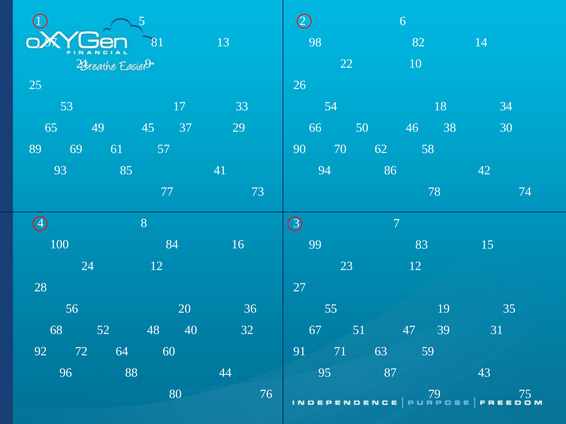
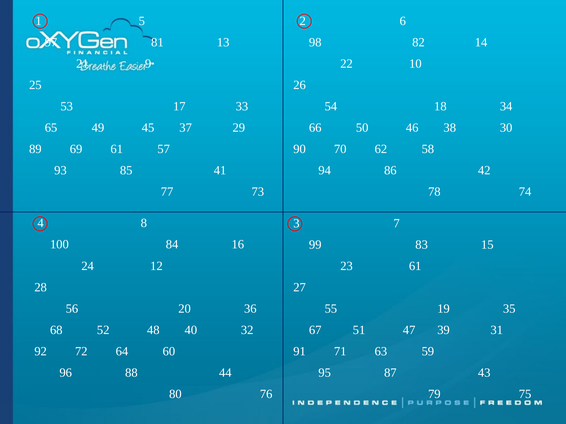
23 12: 12 -> 61
